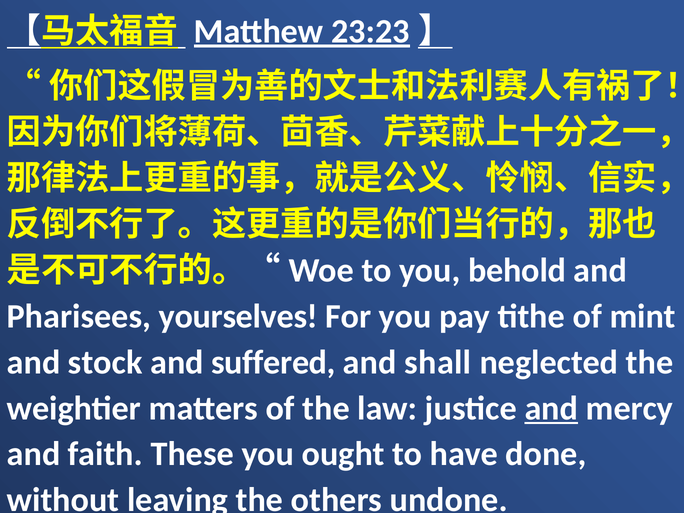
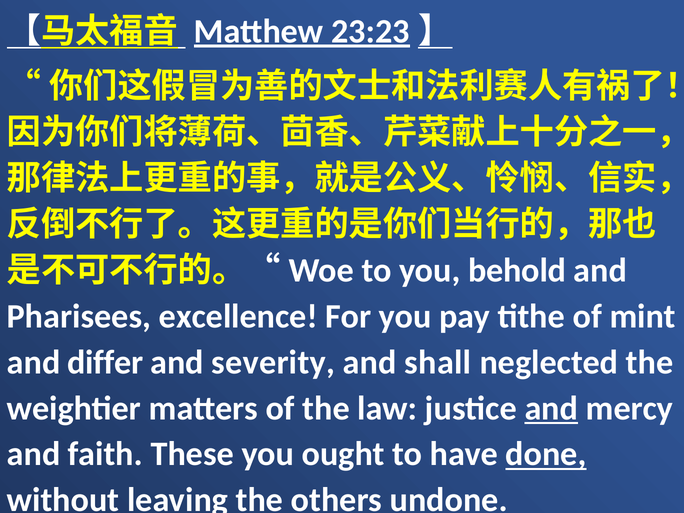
yourselves: yourselves -> excellence
stock: stock -> differ
suffered: suffered -> severity
done underline: none -> present
